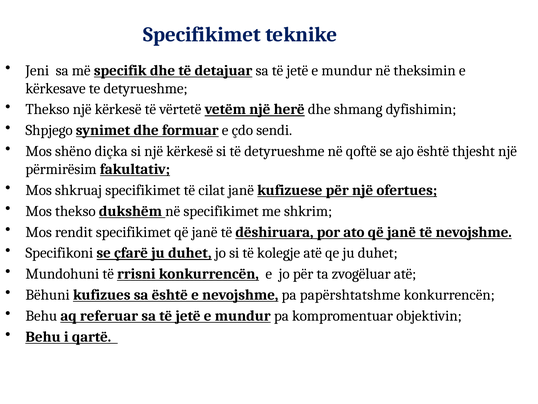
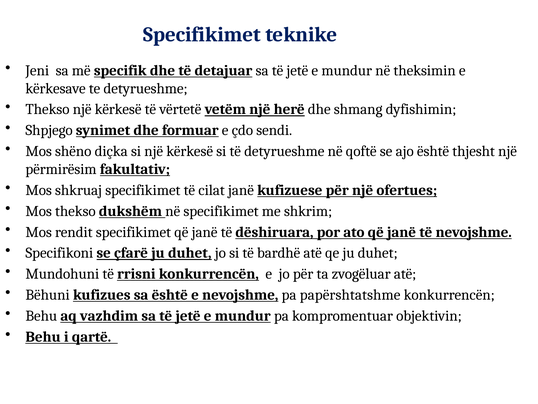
kolegje: kolegje -> bardhë
referuar: referuar -> vazhdim
